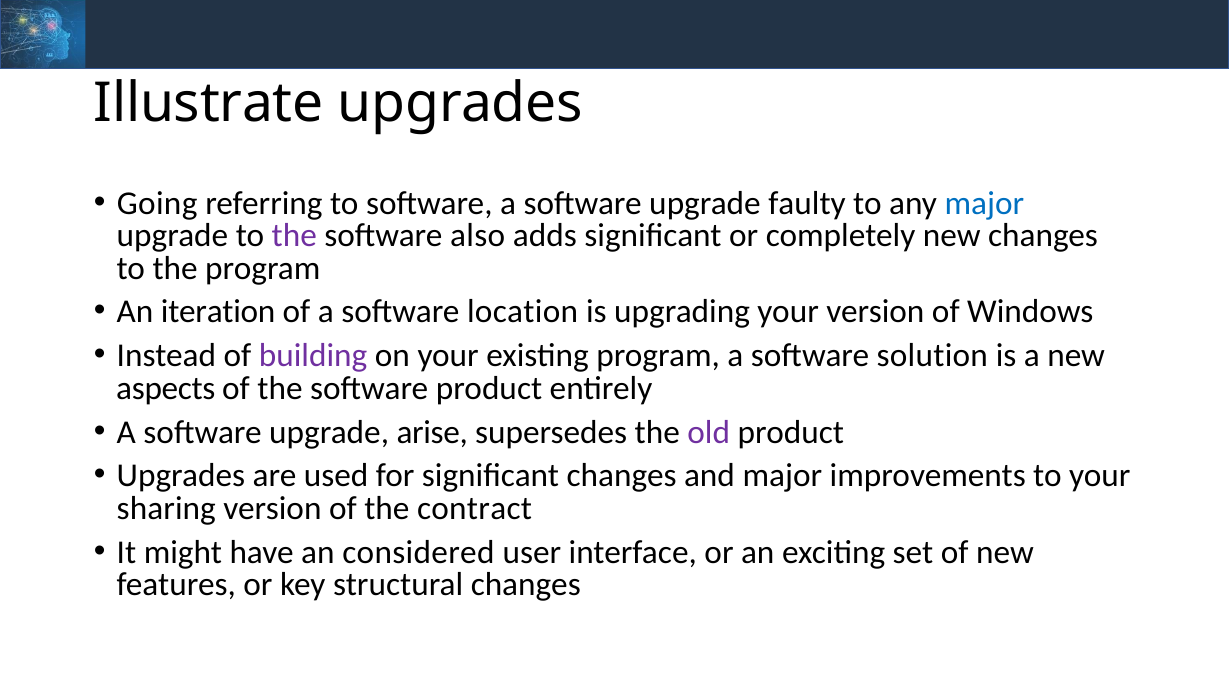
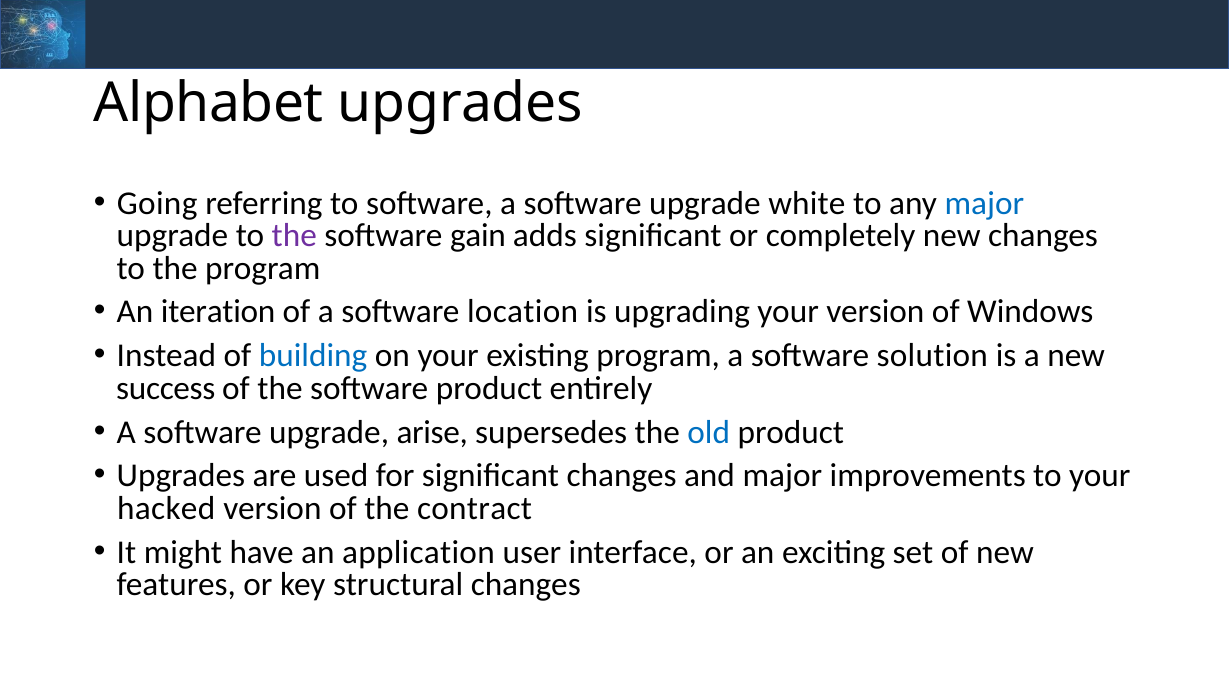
Illustrate: Illustrate -> Alphabet
faulty: faulty -> white
also: also -> gain
building colour: purple -> blue
aspects: aspects -> success
old colour: purple -> blue
sharing: sharing -> hacked
considered: considered -> application
